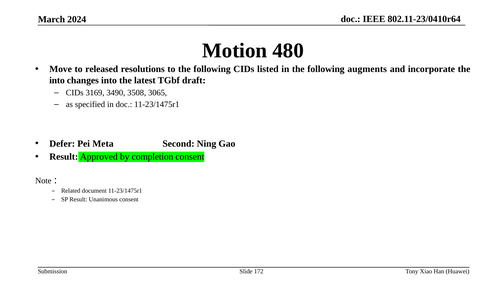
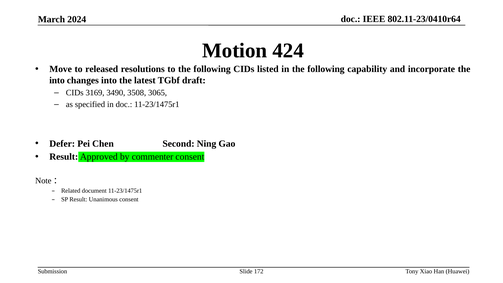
480: 480 -> 424
augments: augments -> capability
Meta: Meta -> Chen
completion: completion -> commenter
